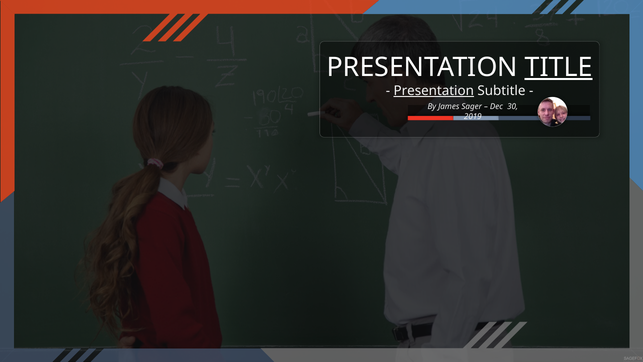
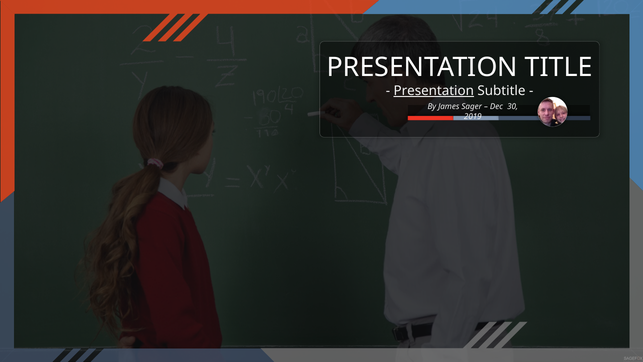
TITLE underline: present -> none
